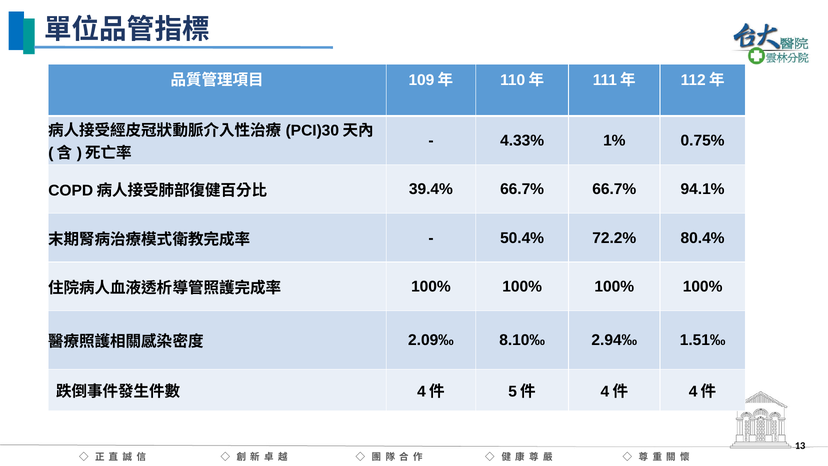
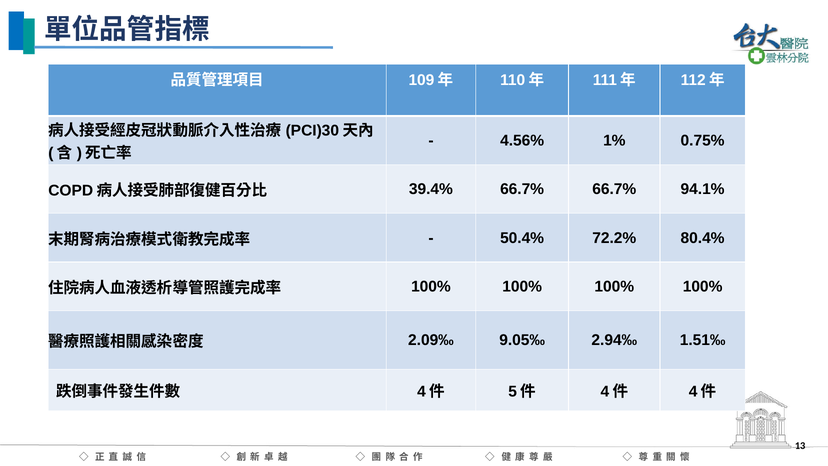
4.33%: 4.33% -> 4.56%
8.10‰: 8.10‰ -> 9.05‰
